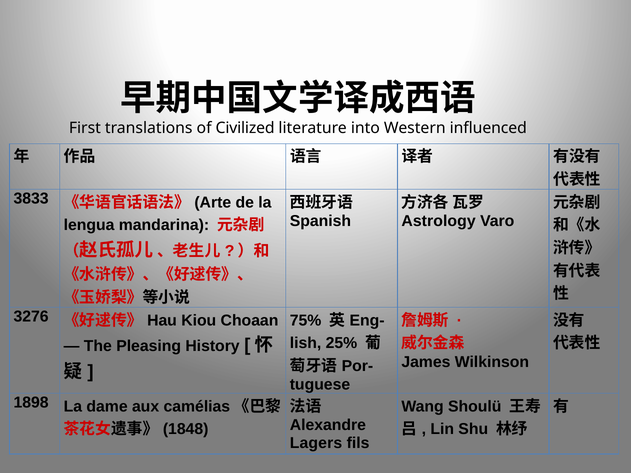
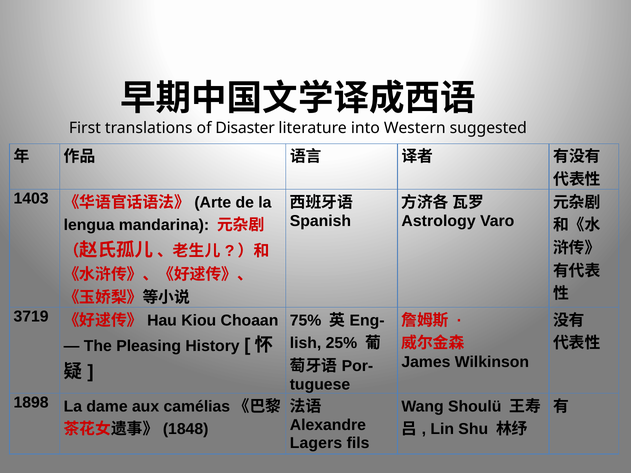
Civilized: Civilized -> Disaster
influenced: influenced -> suggested
3833: 3833 -> 1403
3276: 3276 -> 3719
